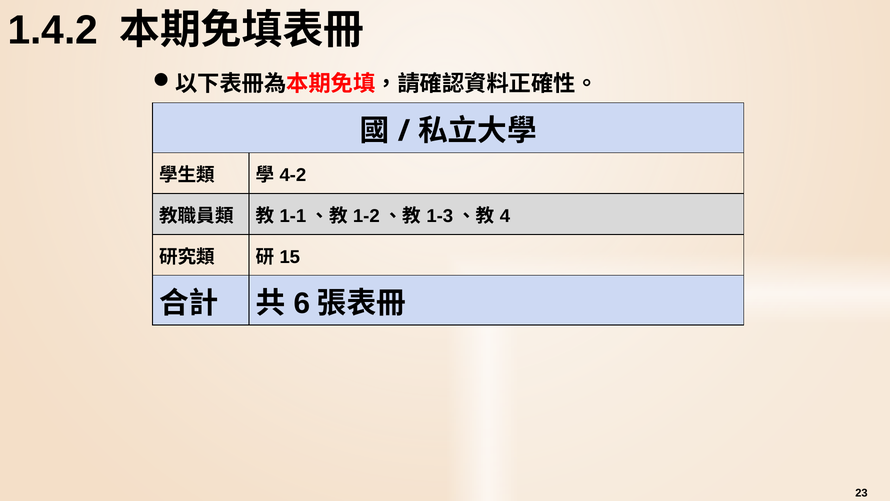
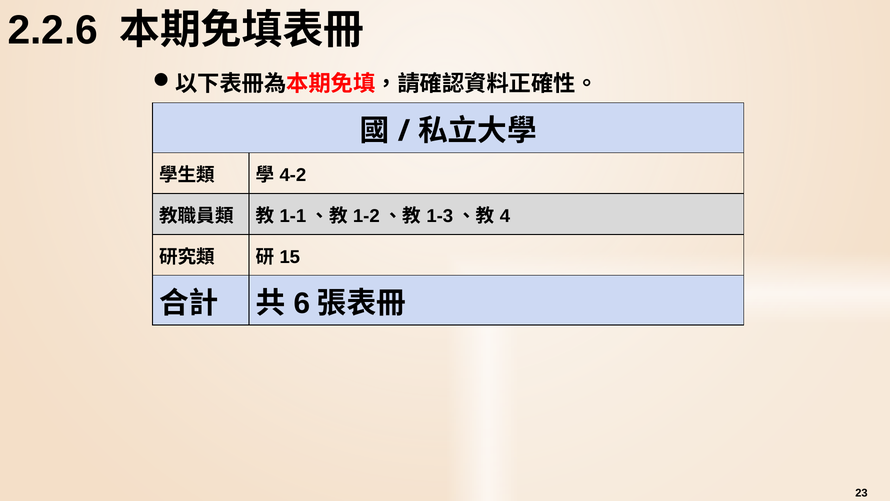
1.4.2: 1.4.2 -> 2.2.6
